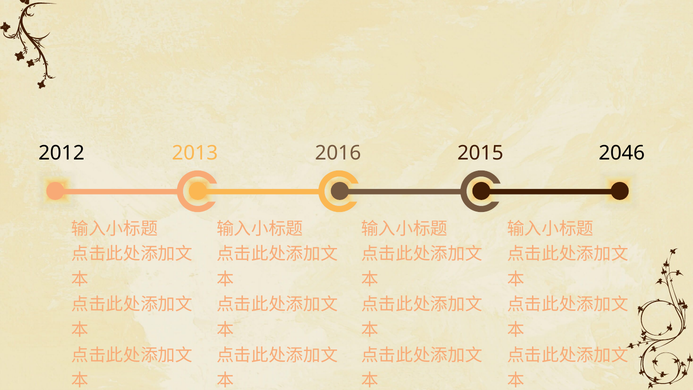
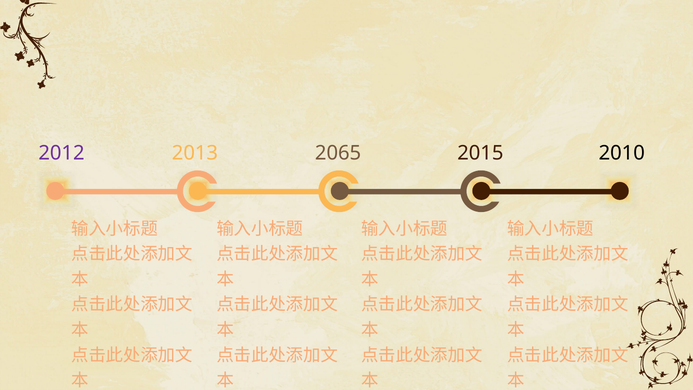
2012 colour: black -> purple
2016: 2016 -> 2065
2046: 2046 -> 2010
